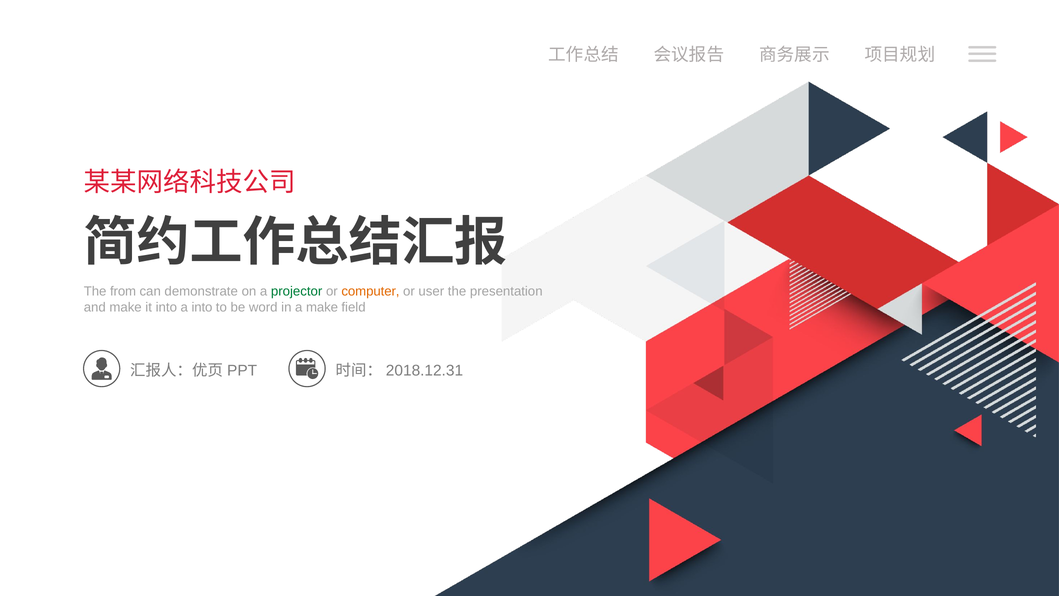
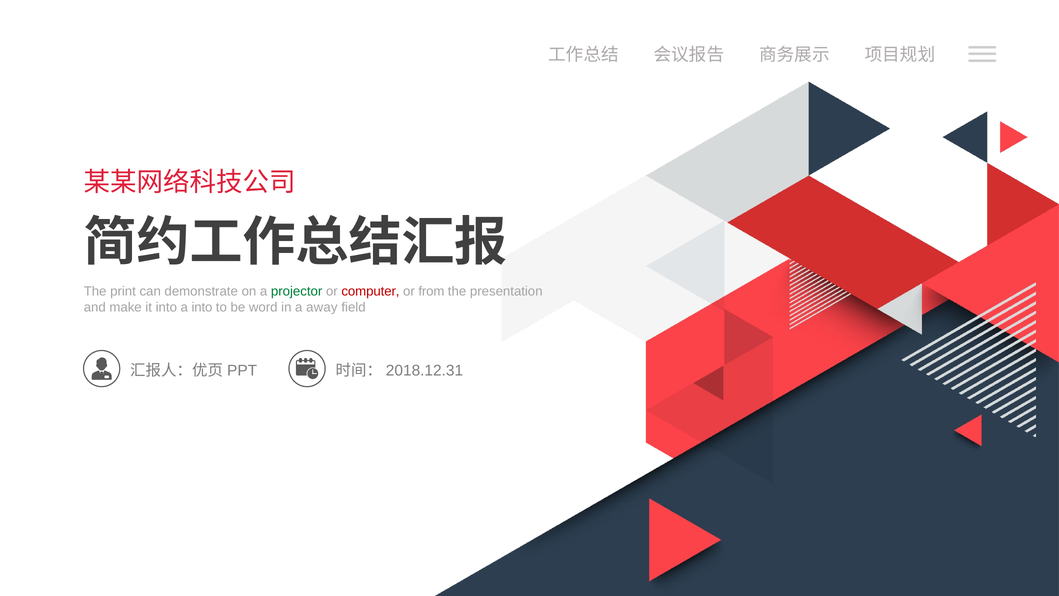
from: from -> print
computer colour: orange -> red
user: user -> from
a make: make -> away
